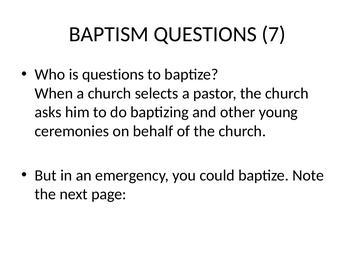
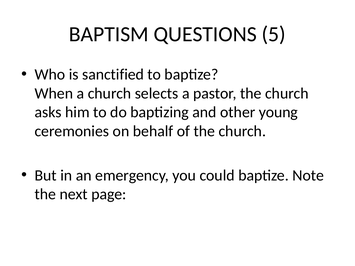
7: 7 -> 5
is questions: questions -> sanctified
